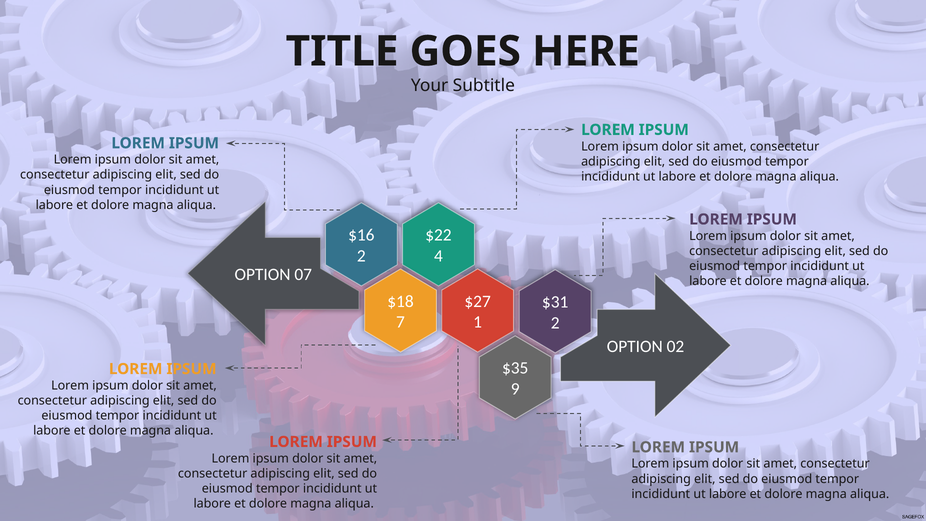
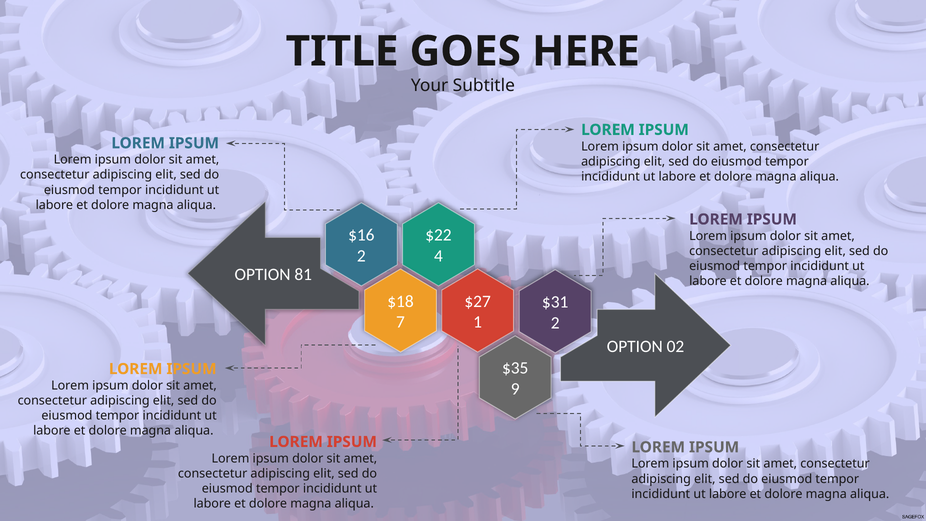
07: 07 -> 81
